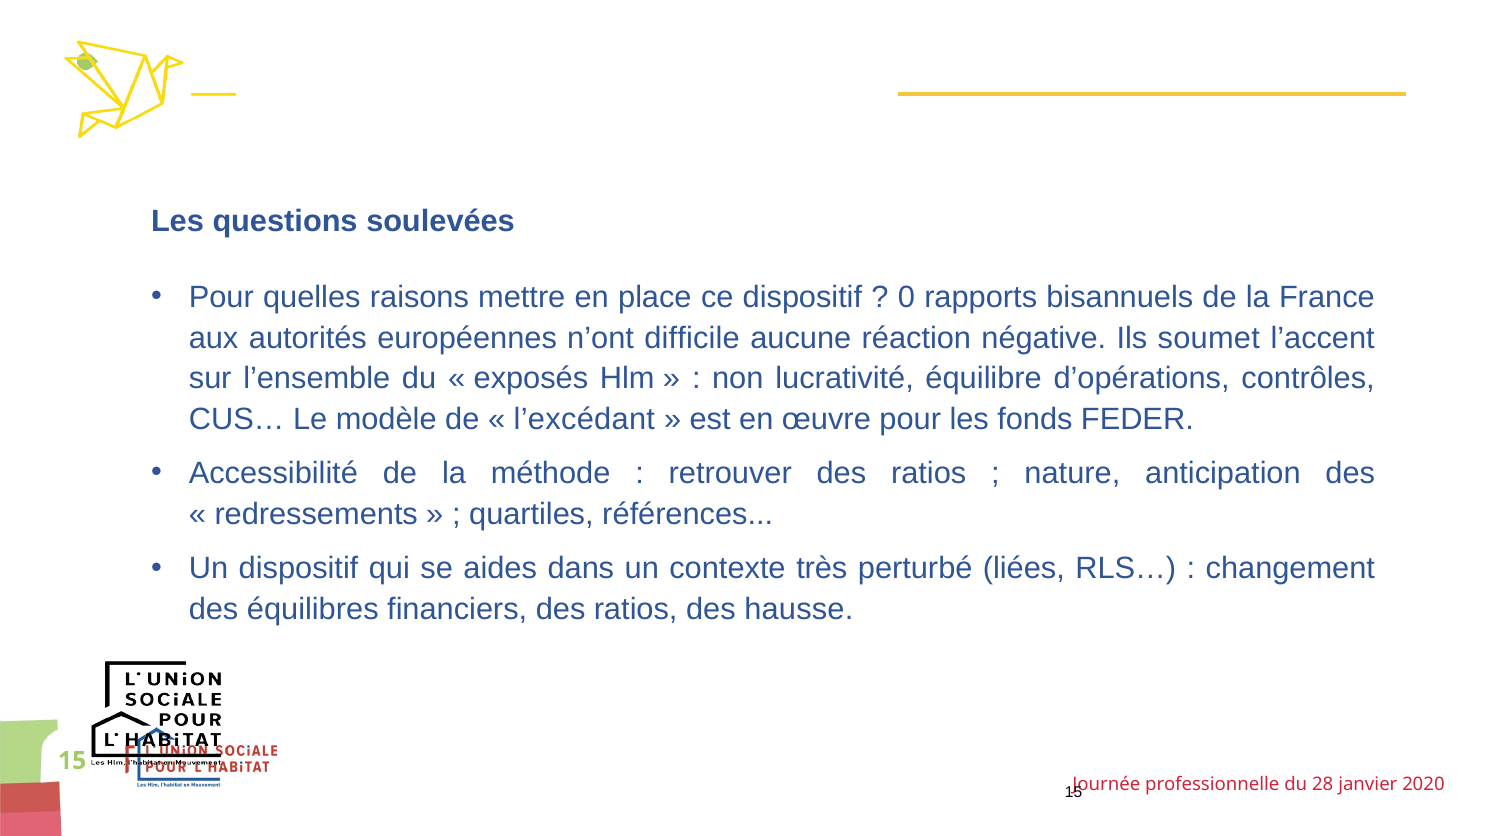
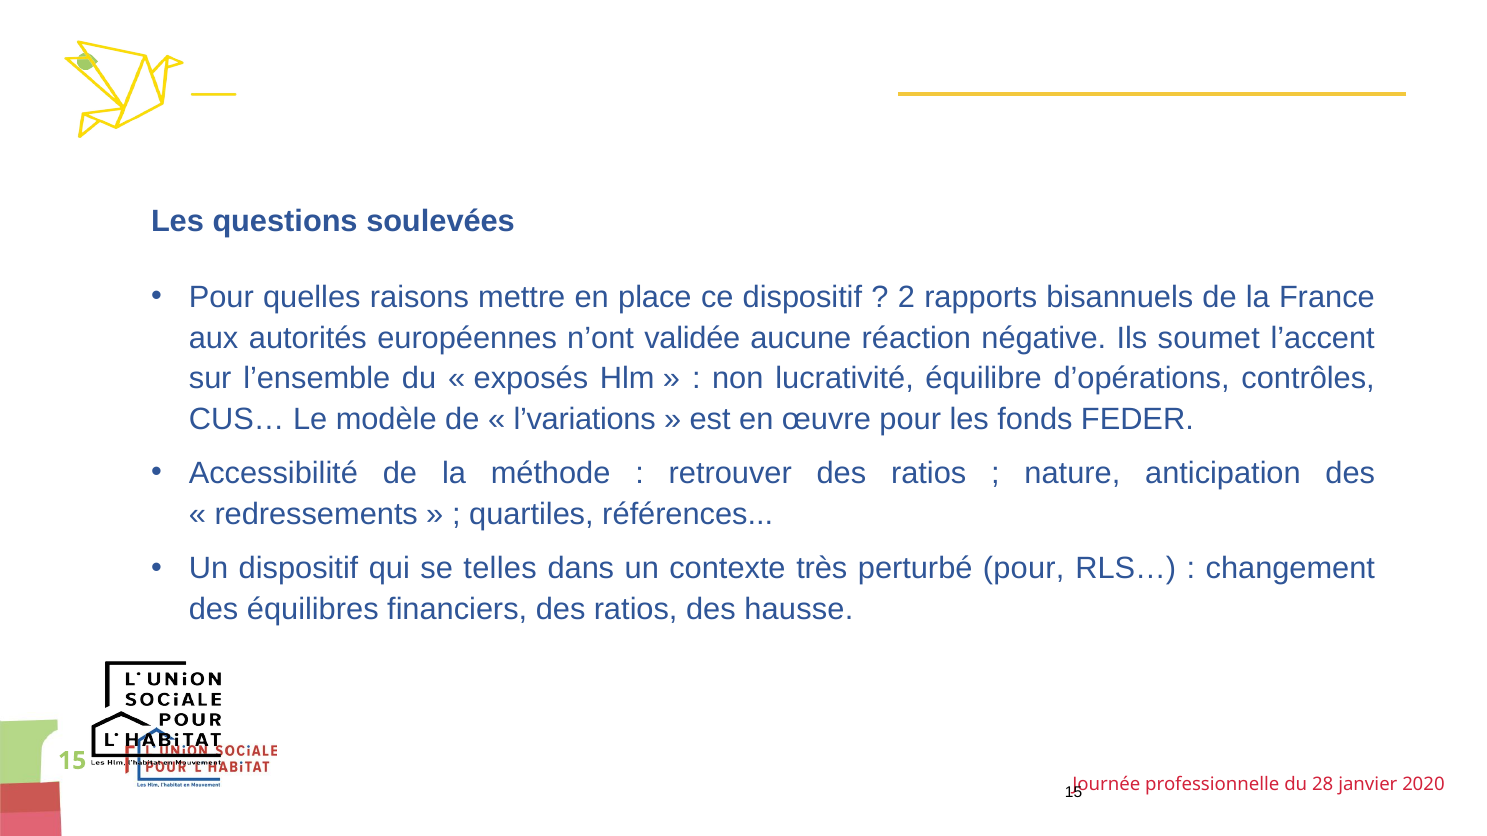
0: 0 -> 2
difficile: difficile -> validée
l’excédant: l’excédant -> l’variations
aides: aides -> telles
perturbé liées: liées -> pour
